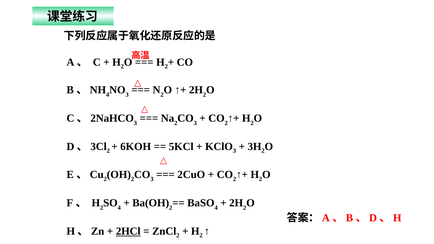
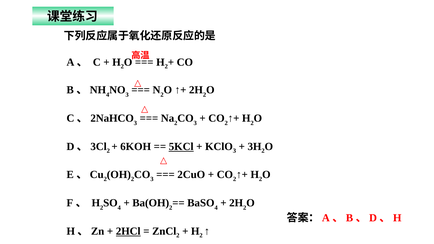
5KCl underline: none -> present
